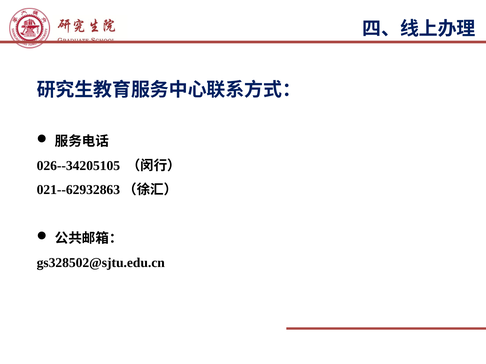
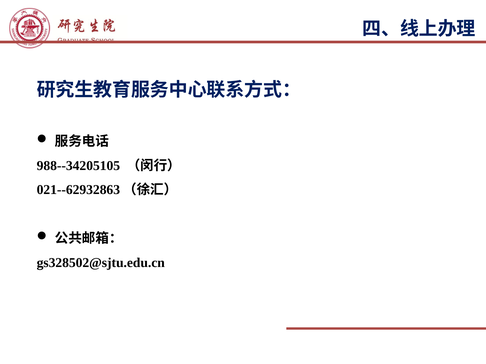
026--34205105: 026--34205105 -> 988--34205105
